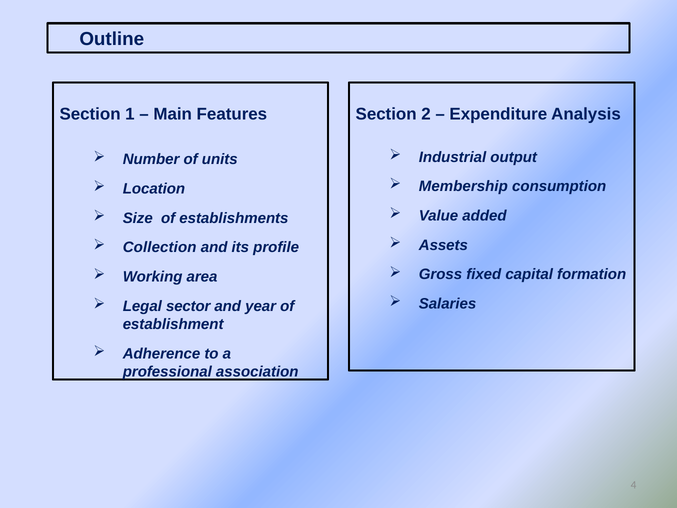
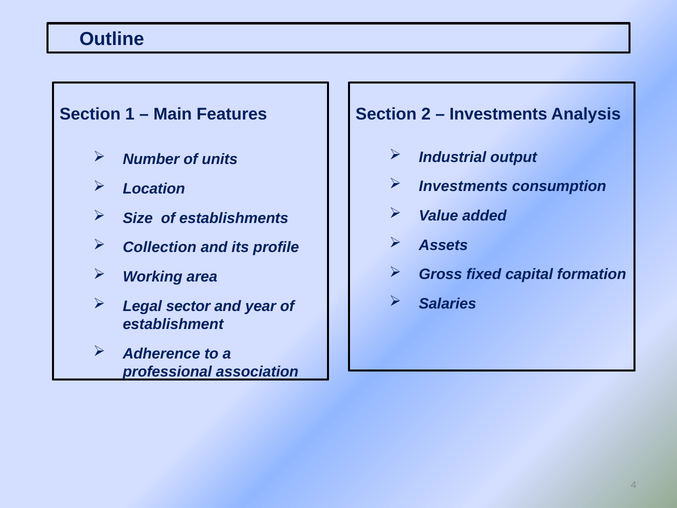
Expenditure at (498, 114): Expenditure -> Investments
Membership at (463, 186): Membership -> Investments
